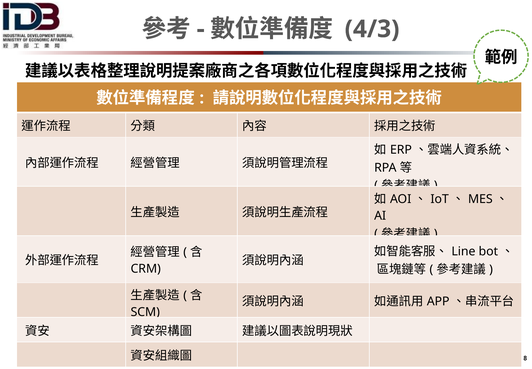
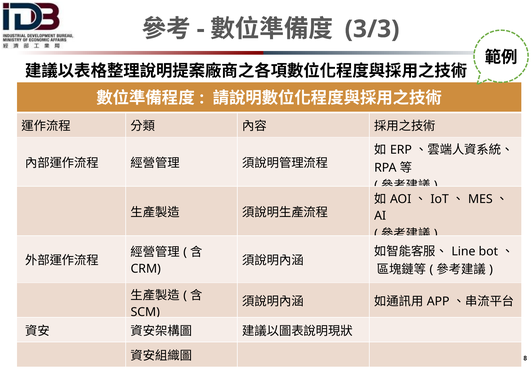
4/3: 4/3 -> 3/3
